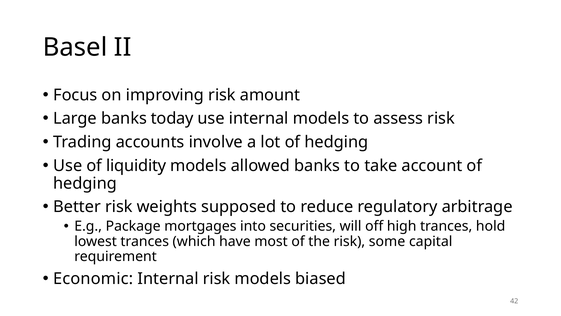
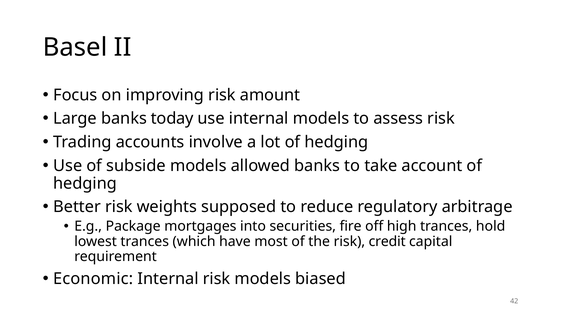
liquidity: liquidity -> subside
will: will -> fire
some: some -> credit
